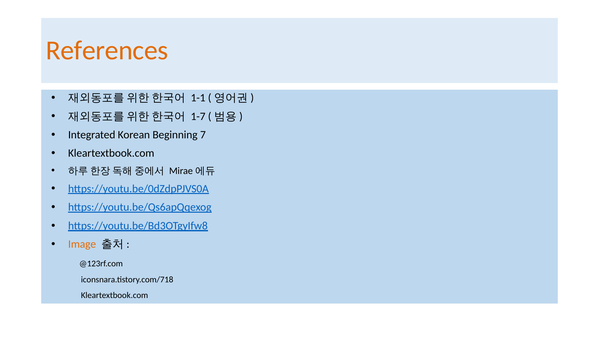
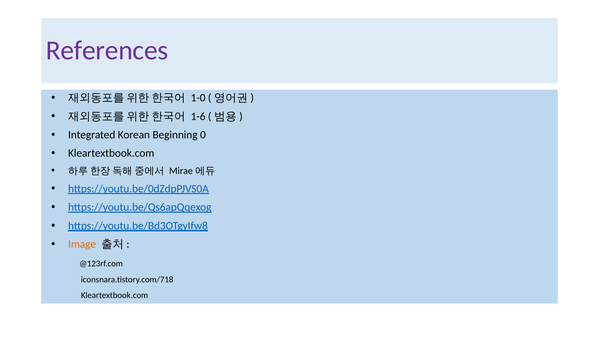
References colour: orange -> purple
1-1: 1-1 -> 1-0
1-7: 1-7 -> 1-6
7: 7 -> 0
